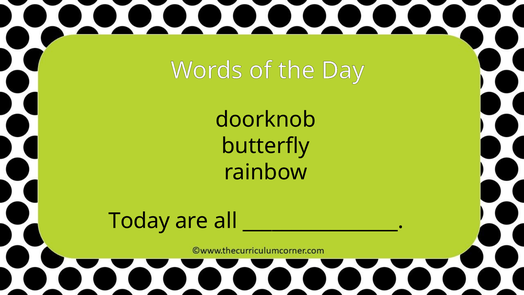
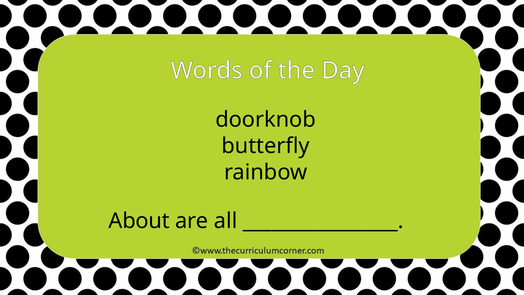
Today: Today -> About
